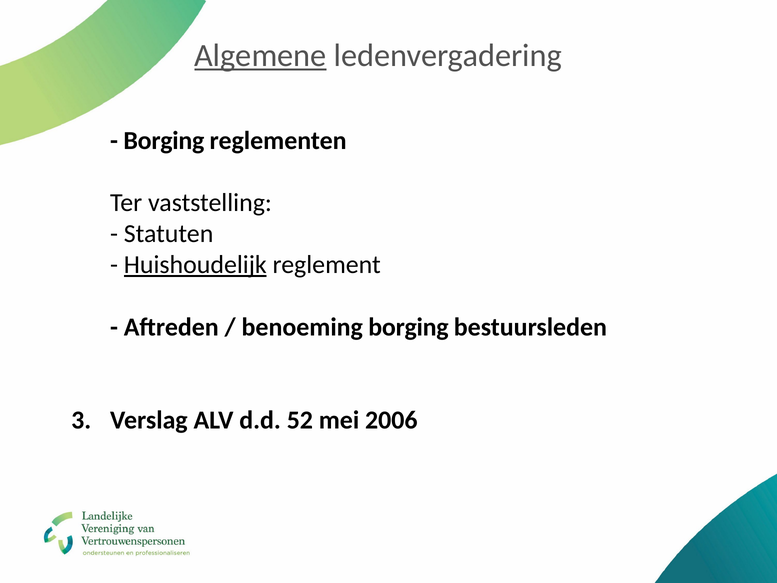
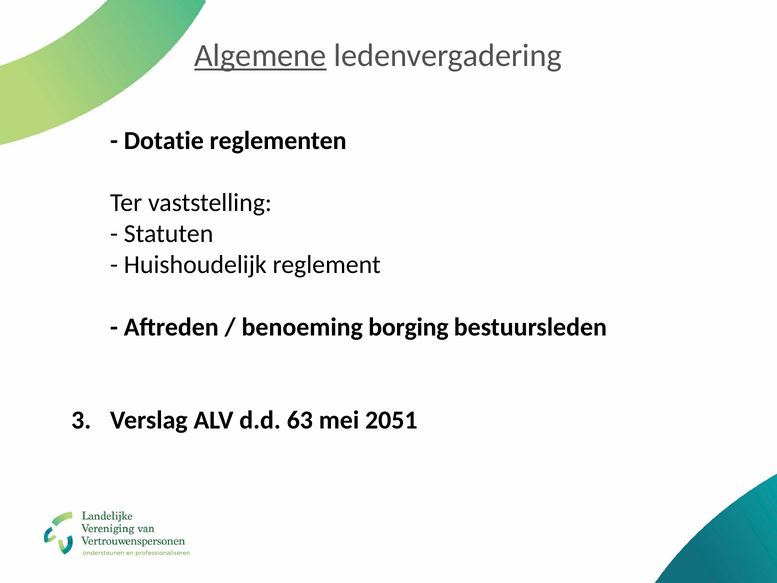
Borging at (164, 140): Borging -> Dotatie
Huishoudelijk underline: present -> none
52: 52 -> 63
2006: 2006 -> 2051
